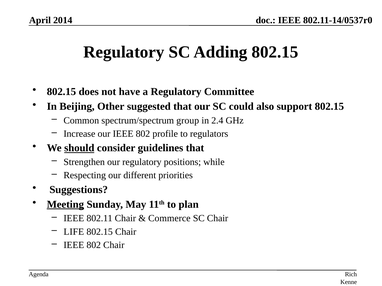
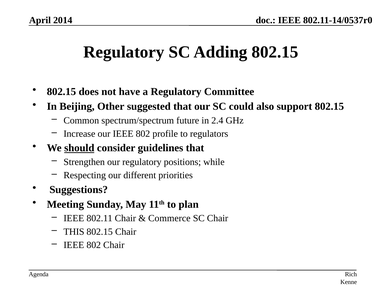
group: group -> future
Meeting underline: present -> none
LIFE: LIFE -> THIS
